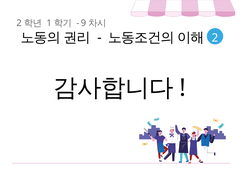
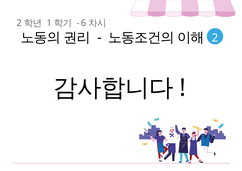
9: 9 -> 6
